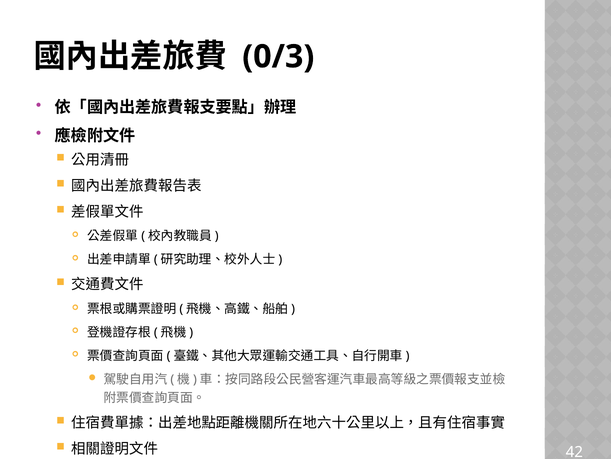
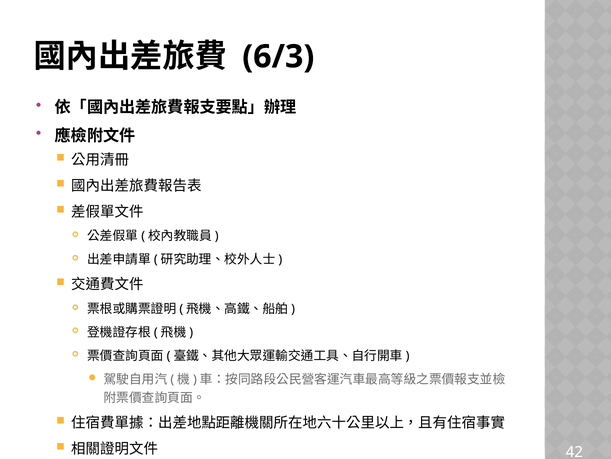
0/3: 0/3 -> 6/3
